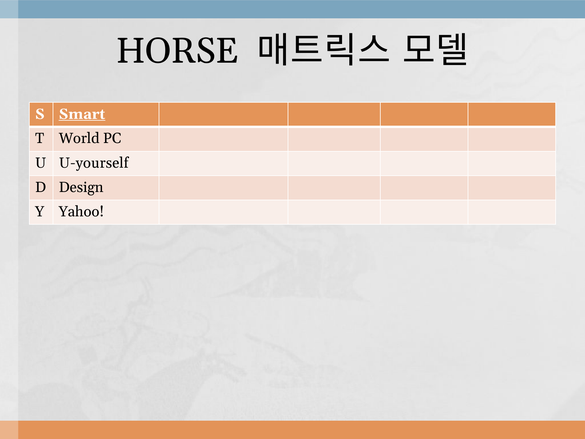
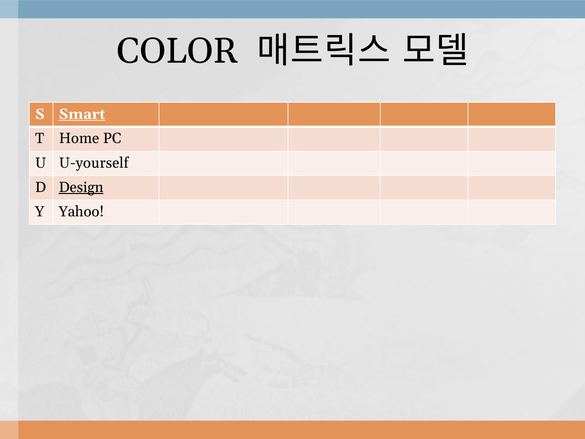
HORSE: HORSE -> COLOR
World: World -> Home
Design underline: none -> present
